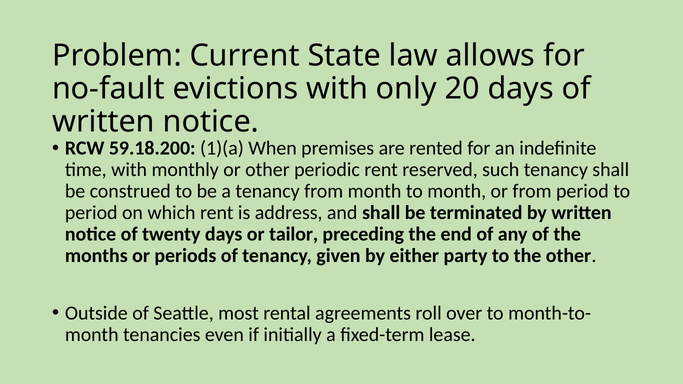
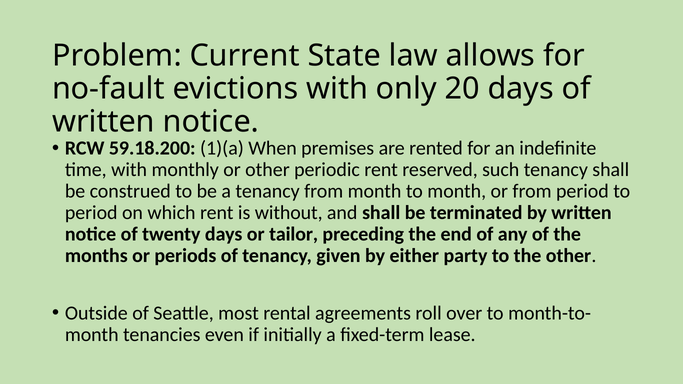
address: address -> without
